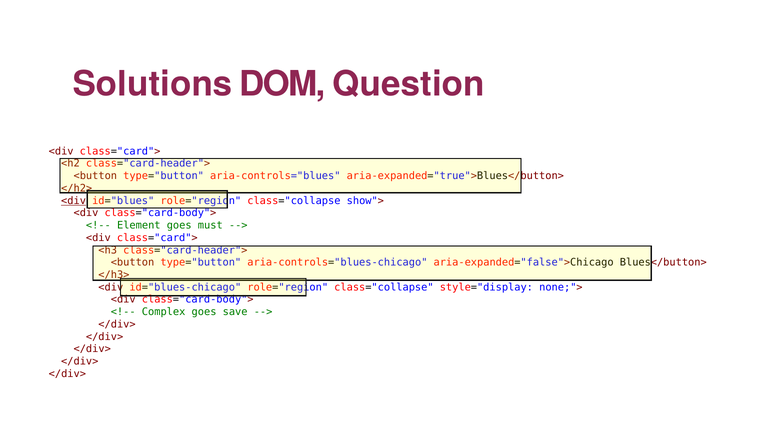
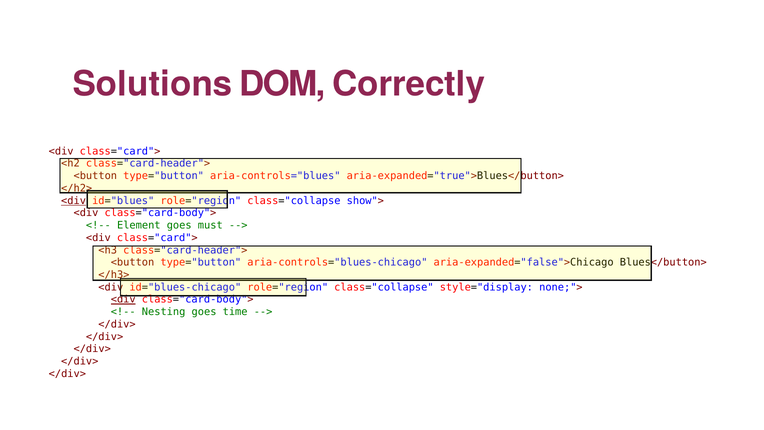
Question: Question -> Correctly
<div at (123, 299) underline: none -> present
Complex: Complex -> Nesting
save: save -> time
